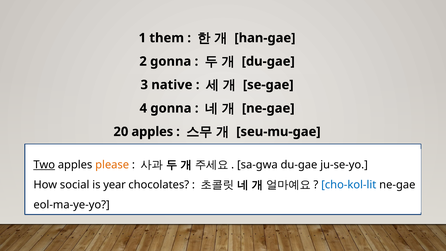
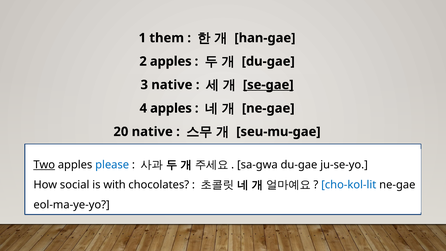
2 gonna: gonna -> apples
se-gae underline: none -> present
4 gonna: gonna -> apples
20 apples: apples -> native
please colour: orange -> blue
year: year -> with
